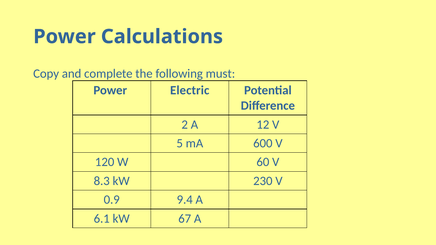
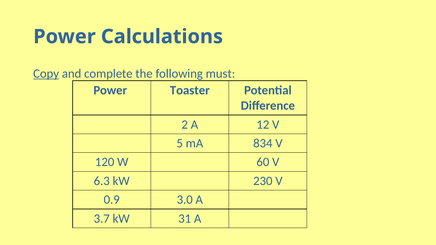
Copy underline: none -> present
Electric: Electric -> Toaster
600: 600 -> 834
8.3: 8.3 -> 6.3
9.4: 9.4 -> 3.0
6.1: 6.1 -> 3.7
67: 67 -> 31
